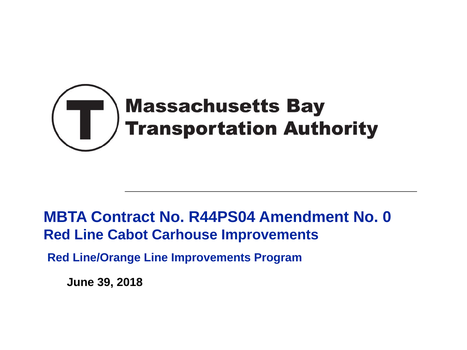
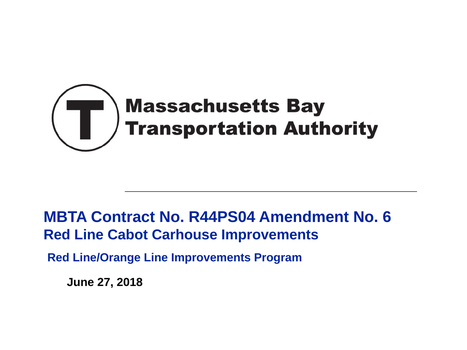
0: 0 -> 6
39: 39 -> 27
